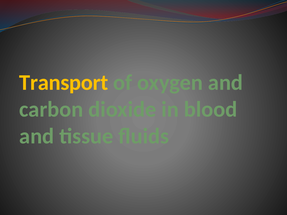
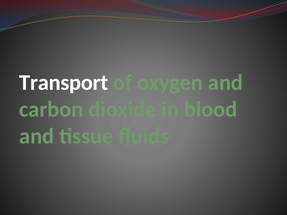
Transport colour: yellow -> white
